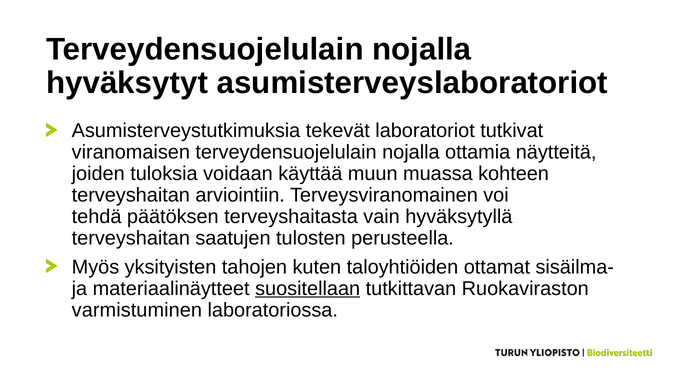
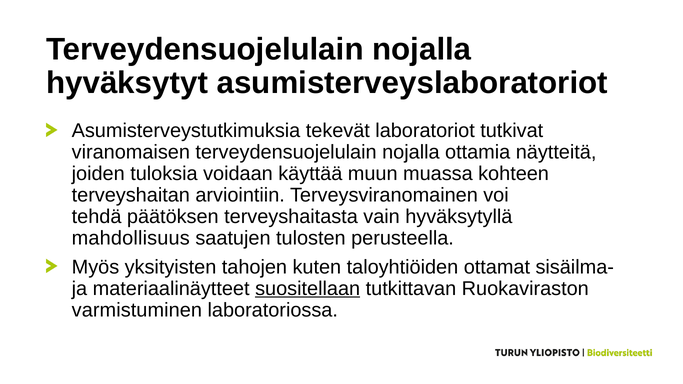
terveyshaitan at (131, 238): terveyshaitan -> mahdollisuus
